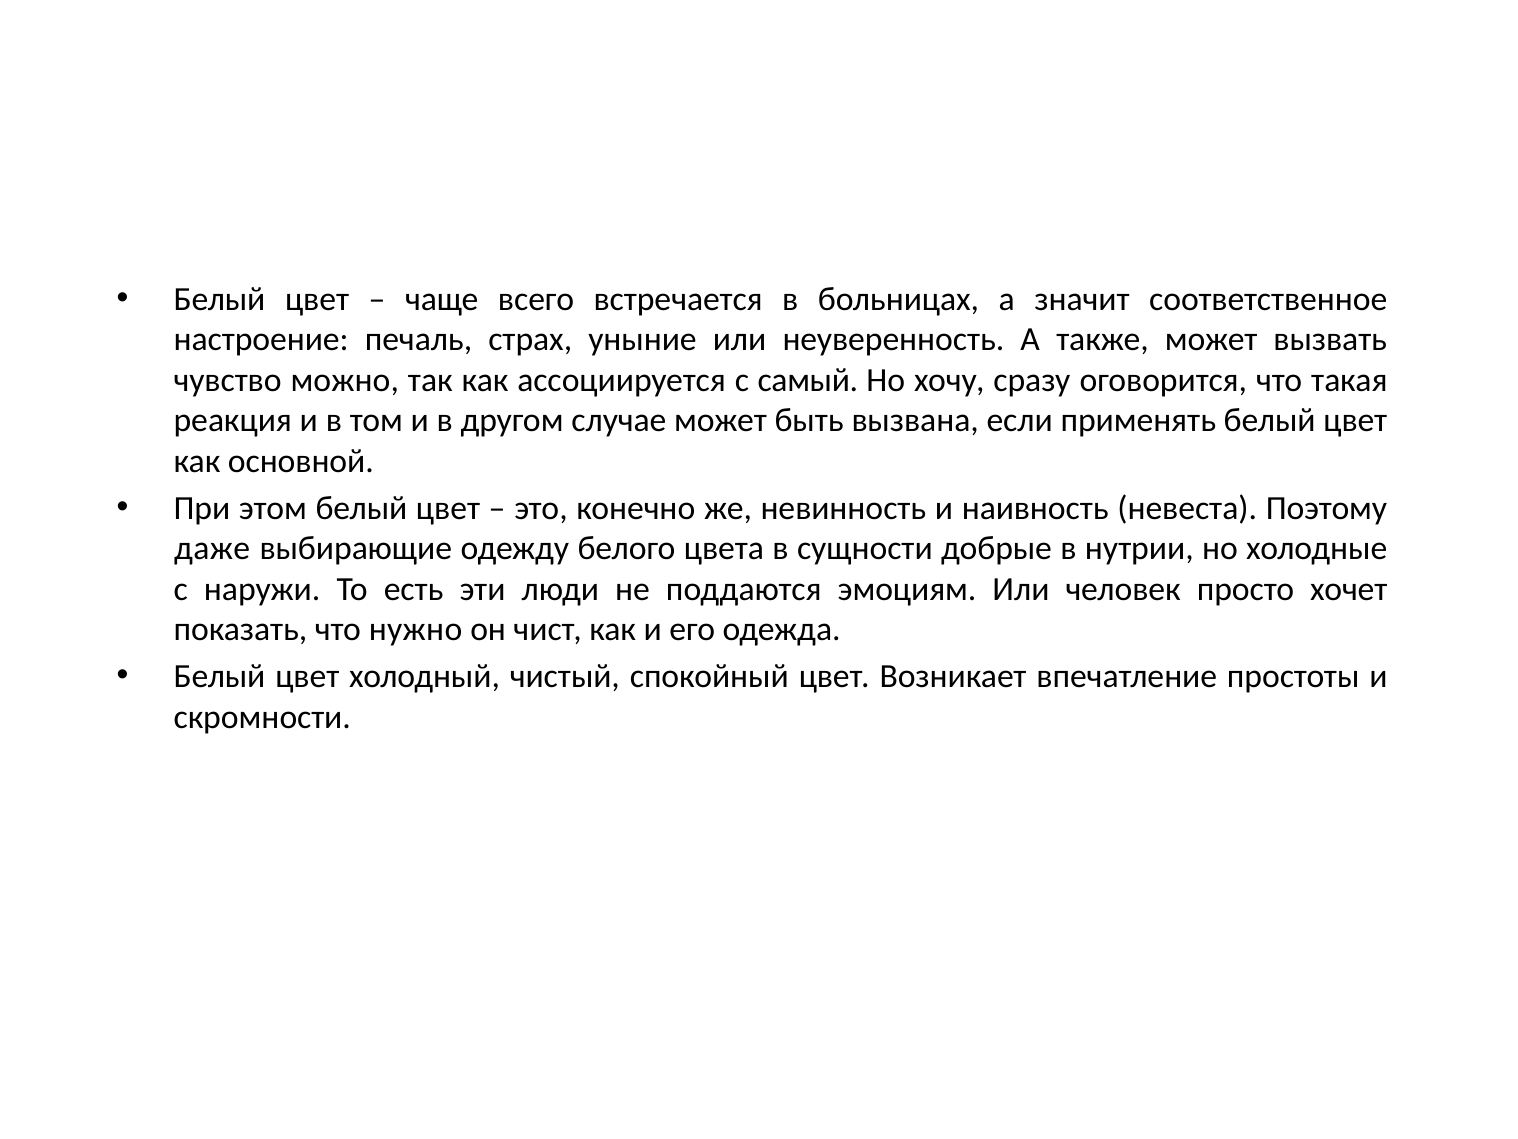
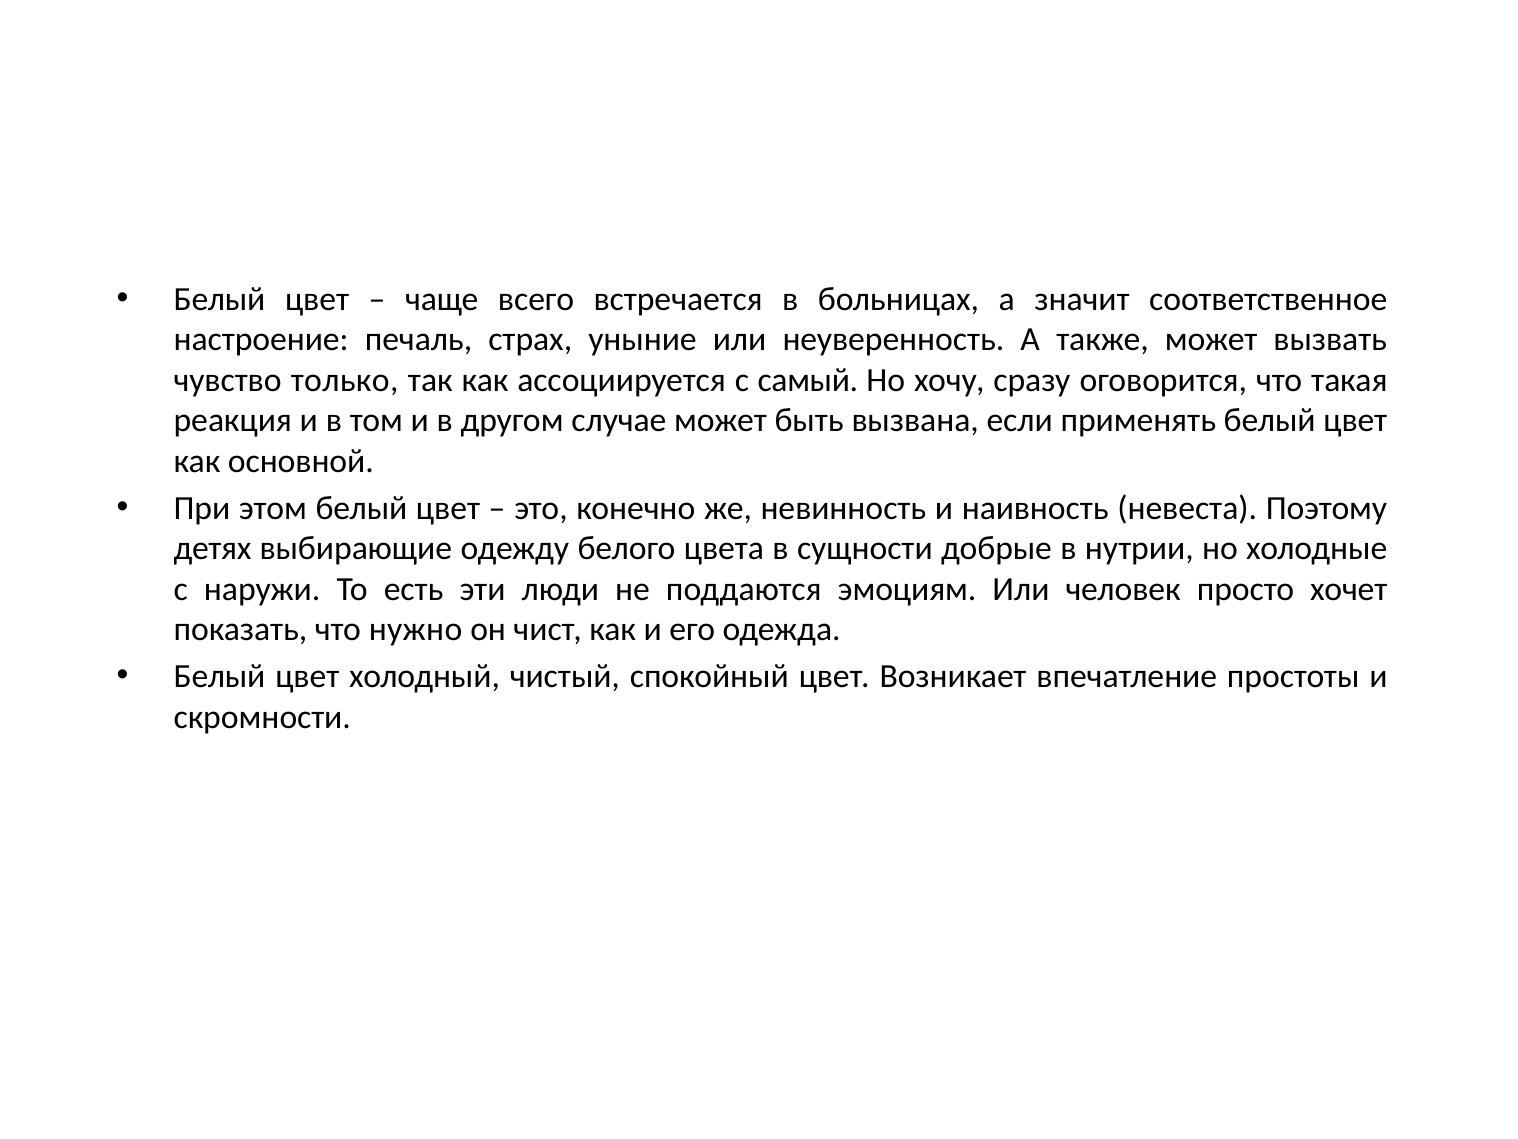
можно: можно -> только
даже: даже -> детях
